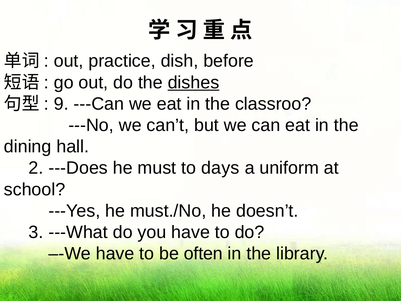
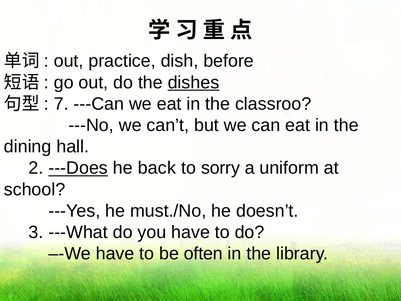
9: 9 -> 7
---Does underline: none -> present
must: must -> back
days: days -> sorry
